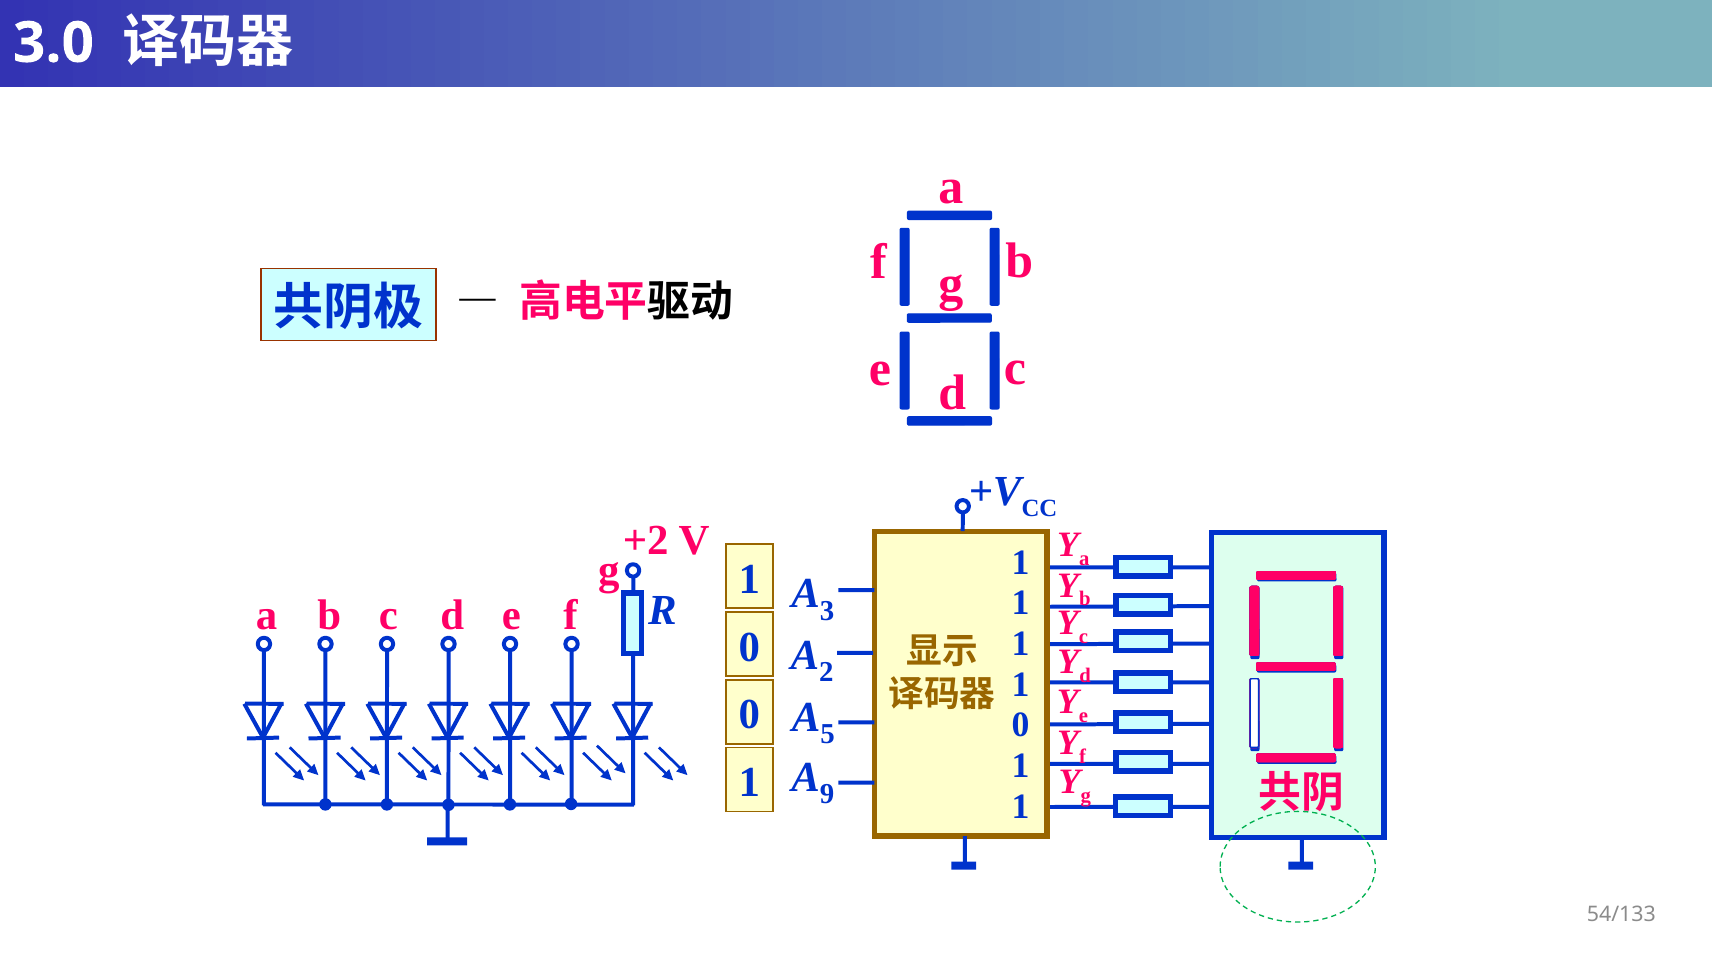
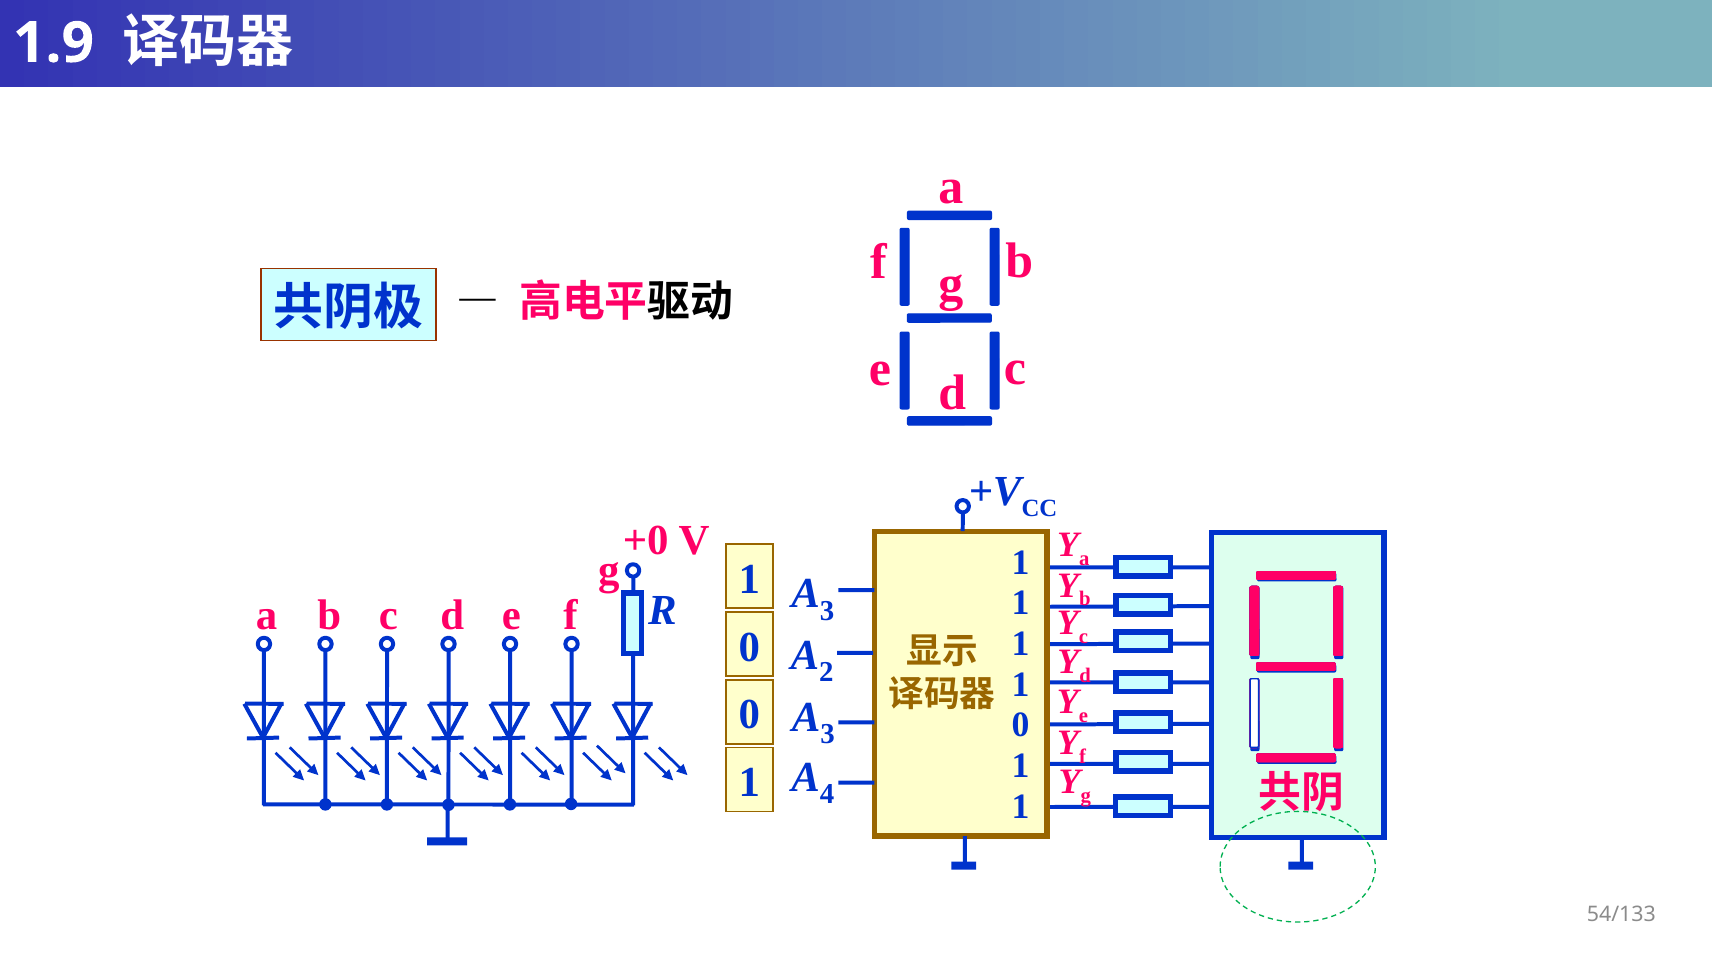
3.0: 3.0 -> 1.9
+2: +2 -> +0
5 at (828, 734): 5 -> 3
9: 9 -> 4
